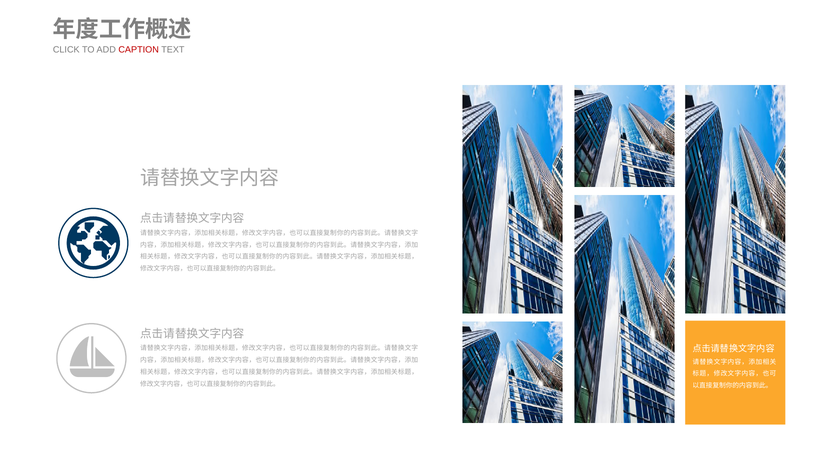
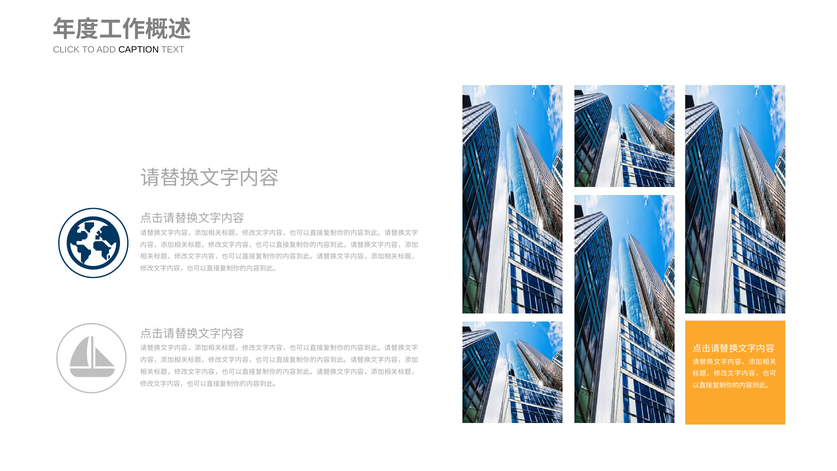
CAPTION colour: red -> black
